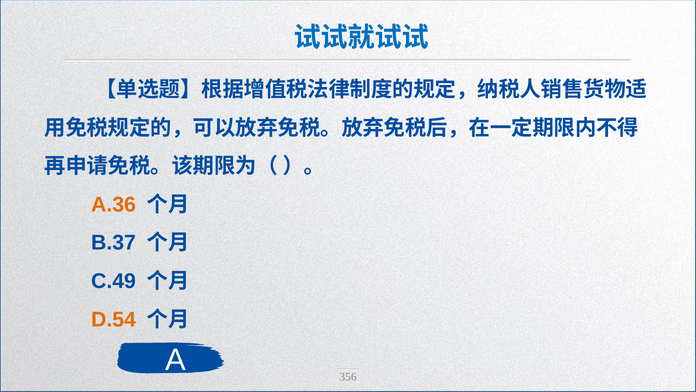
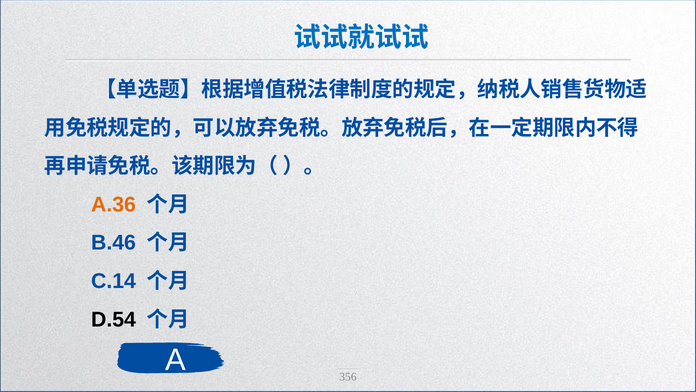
B.37: B.37 -> B.46
C.49: C.49 -> C.14
D.54 colour: orange -> black
